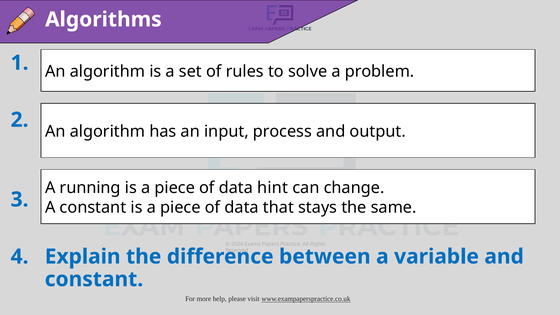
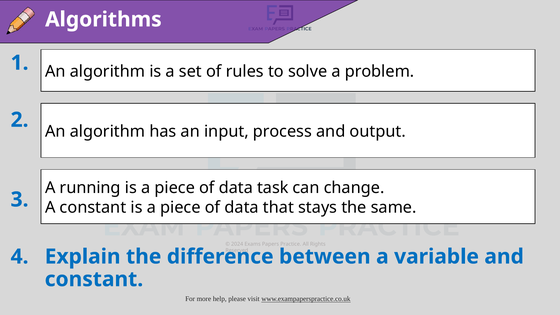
data hint: hint -> task
